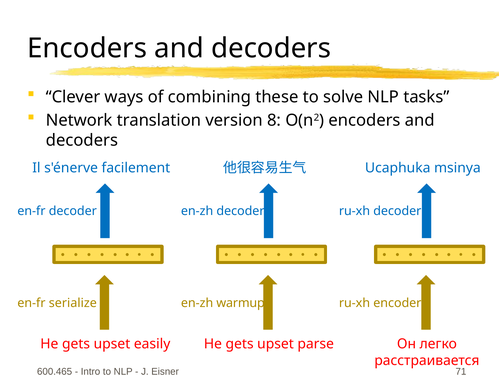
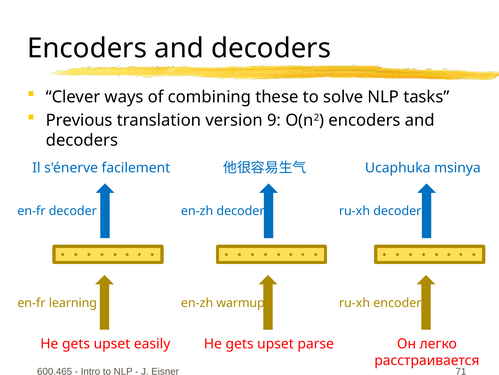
Network: Network -> Previous
8: 8 -> 9
serialize: serialize -> learning
